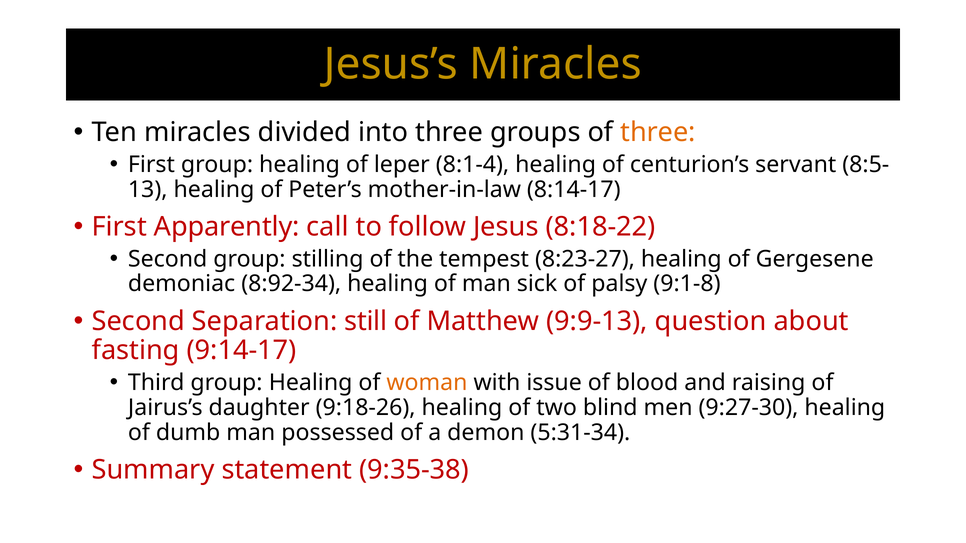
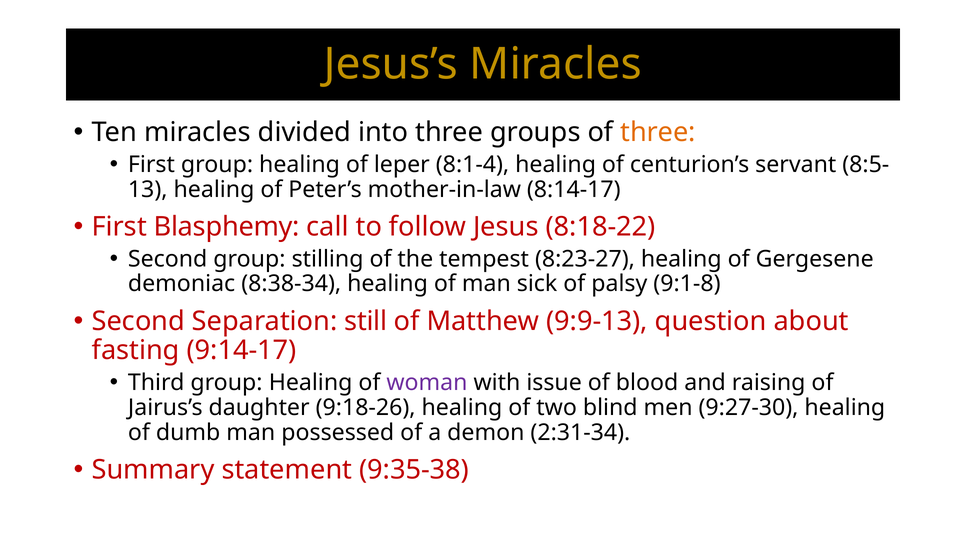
Apparently: Apparently -> Blasphemy
8:92-34: 8:92-34 -> 8:38-34
woman colour: orange -> purple
5:31-34: 5:31-34 -> 2:31-34
